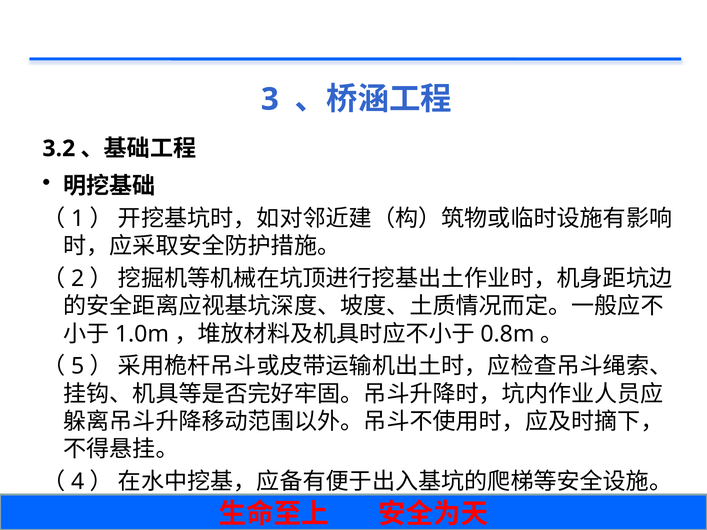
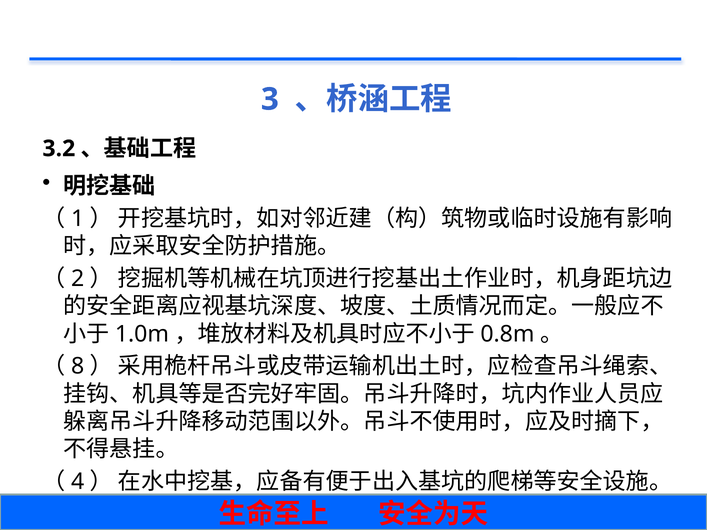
5: 5 -> 8
